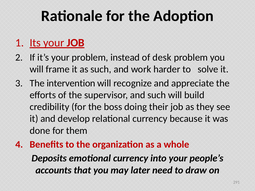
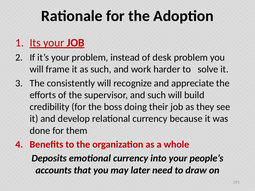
intervention: intervention -> consistently
